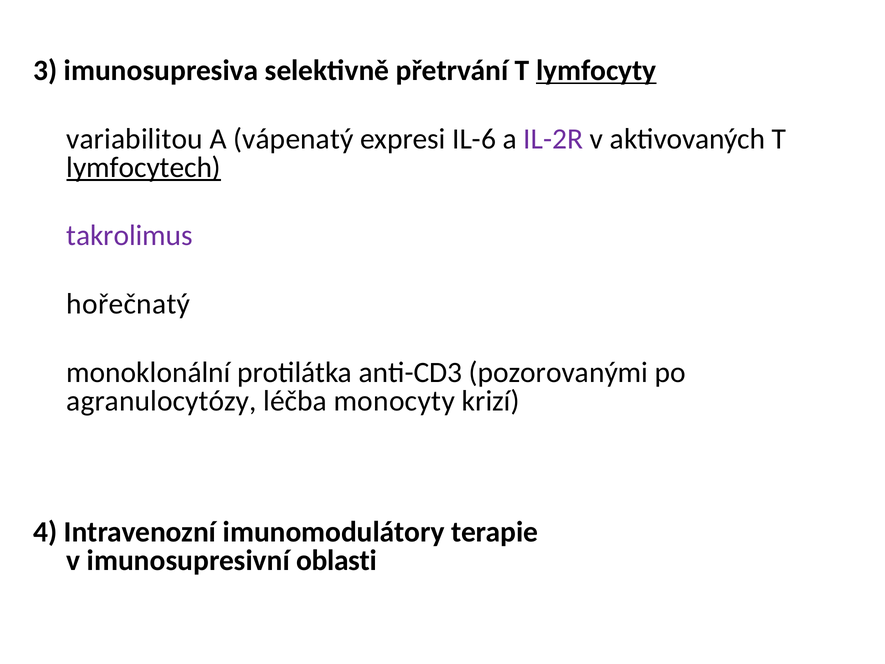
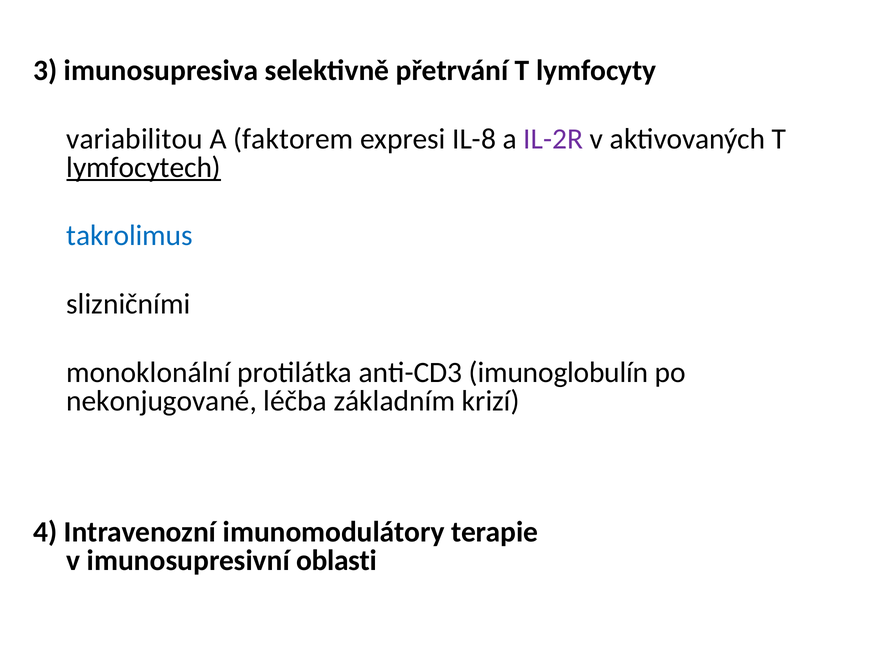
lymfocyty underline: present -> none
vápenatý: vápenatý -> faktorem
IL-6: IL-6 -> IL-8
takrolimus colour: purple -> blue
hořečnatý: hořečnatý -> slizničními
pozorovanými: pozorovanými -> imunoglobulín
agranulocytózy: agranulocytózy -> nekonjugované
monocyty: monocyty -> základním
